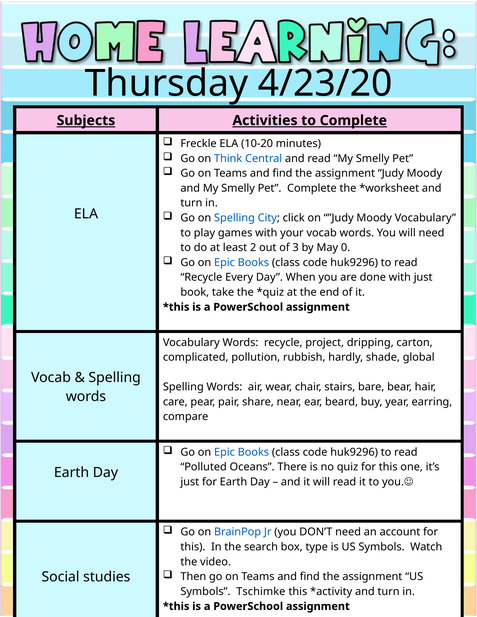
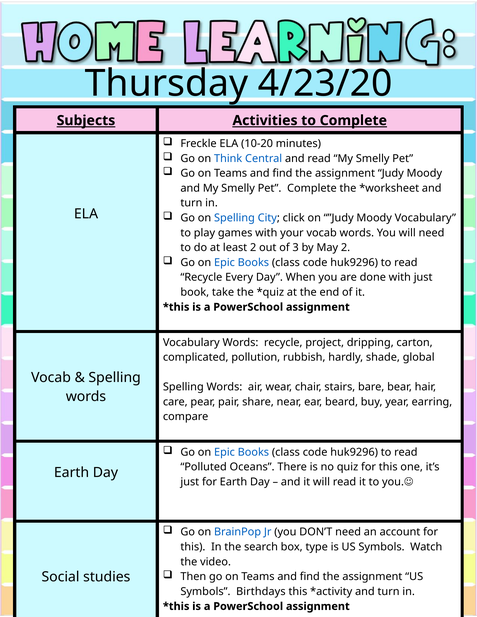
May 0: 0 -> 2
Tschimke: Tschimke -> Birthdays
